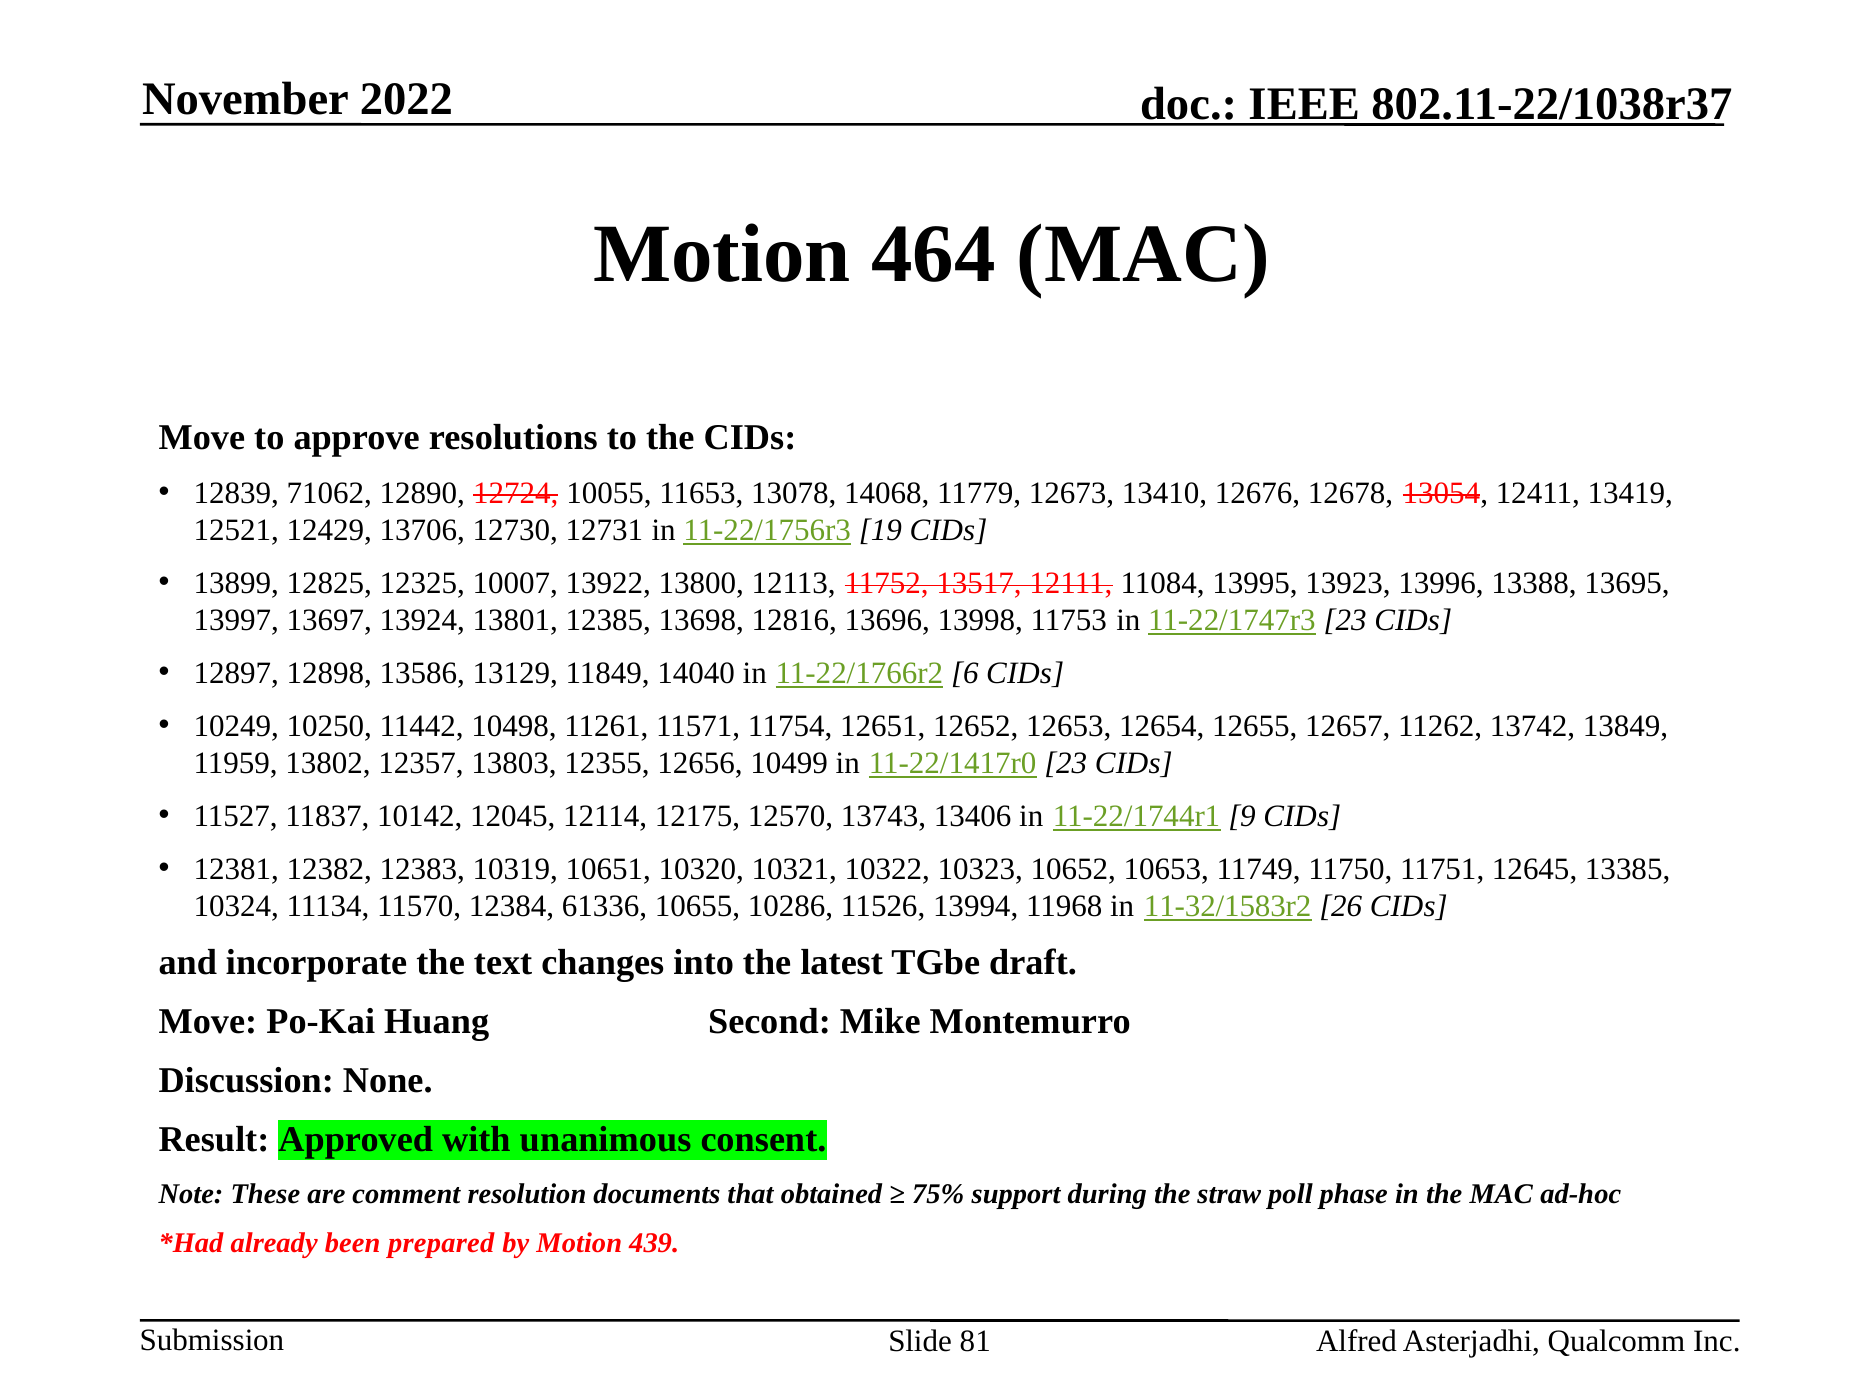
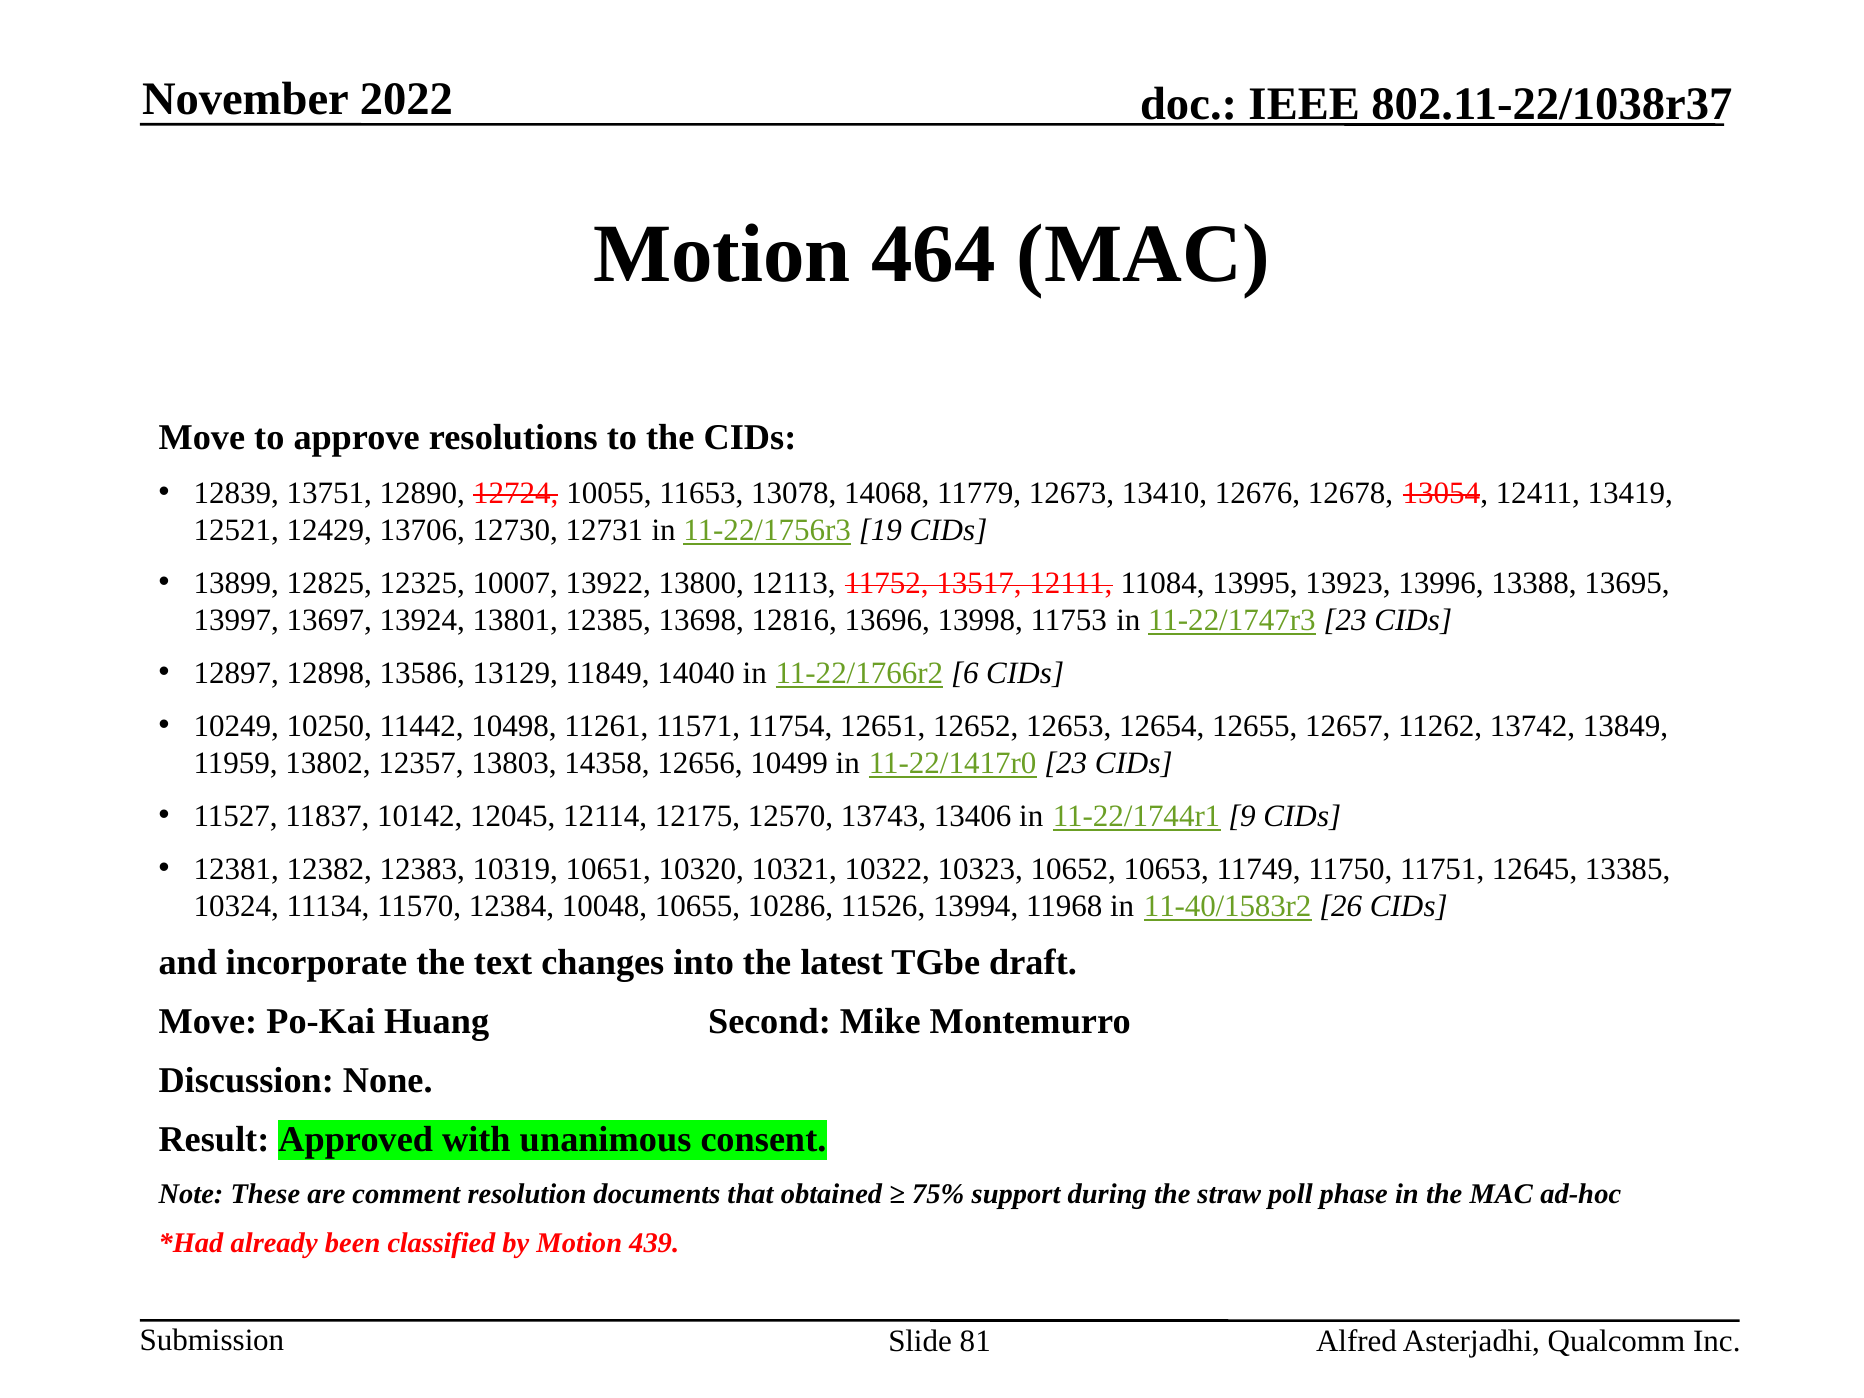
71062: 71062 -> 13751
12355: 12355 -> 14358
61336: 61336 -> 10048
11-32/1583r2: 11-32/1583r2 -> 11-40/1583r2
prepared: prepared -> classified
